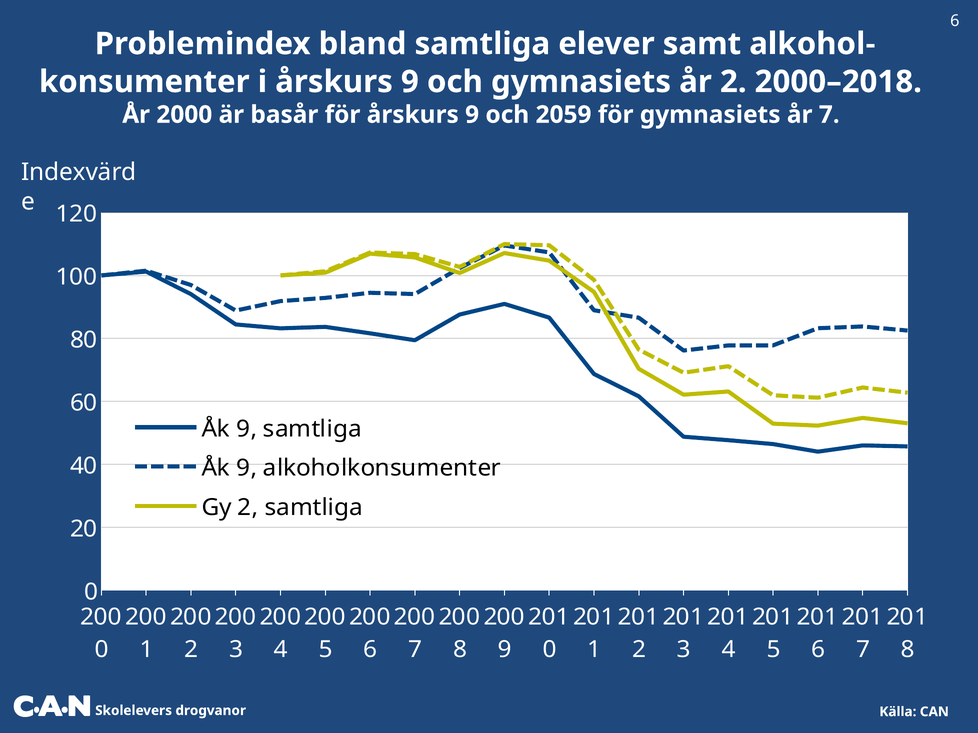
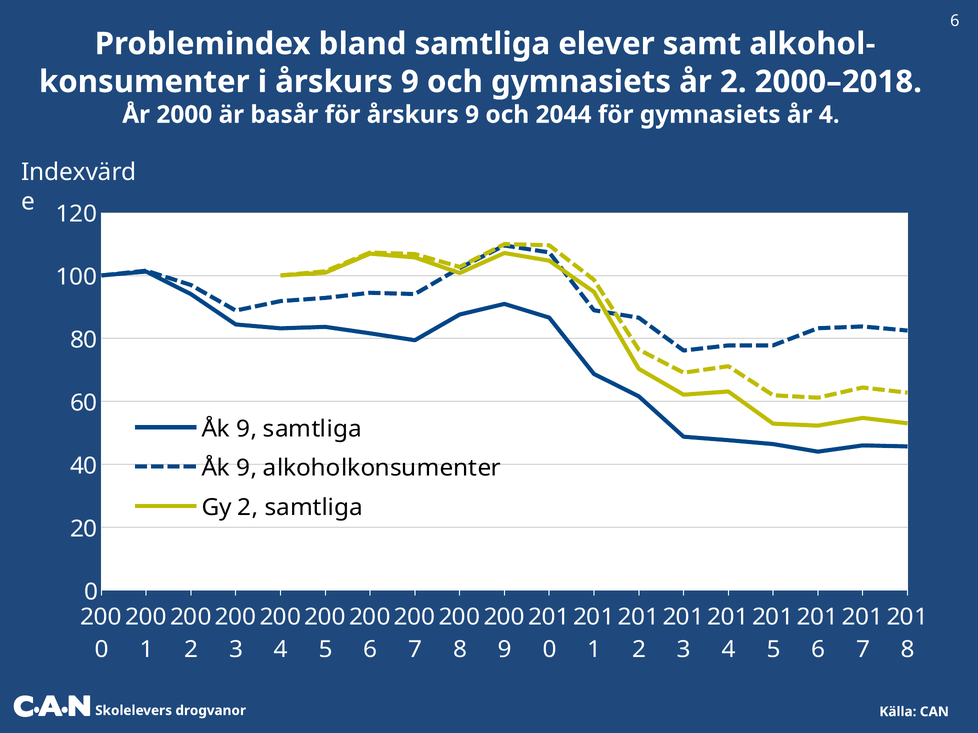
2059: 2059 -> 2044
år 7: 7 -> 4
